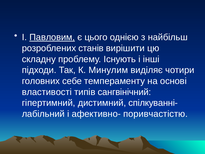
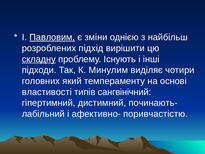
цього: цього -> зміни
станів: станів -> підхід
складну underline: none -> present
себе: себе -> який
спілкуванні-: спілкуванні- -> починають-
